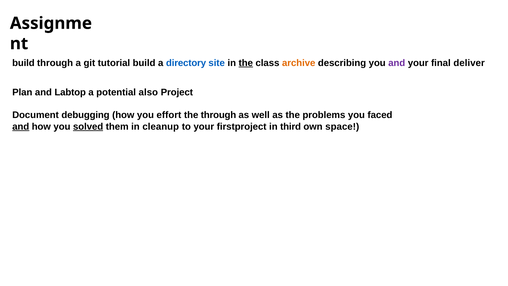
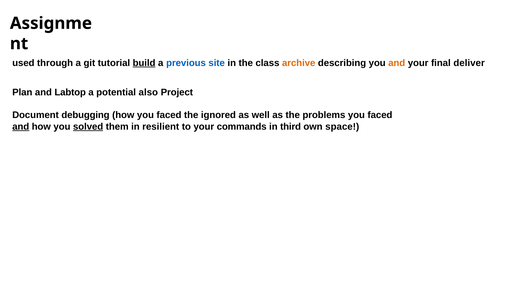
build at (23, 63): build -> used
build at (144, 63) underline: none -> present
directory: directory -> previous
the at (246, 63) underline: present -> none
and at (397, 63) colour: purple -> orange
how you effort: effort -> faced
the through: through -> ignored
cleanup: cleanup -> resilient
firstproject: firstproject -> commands
